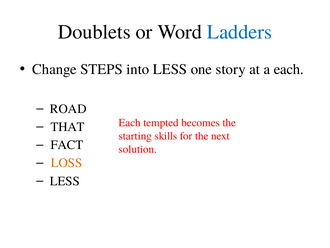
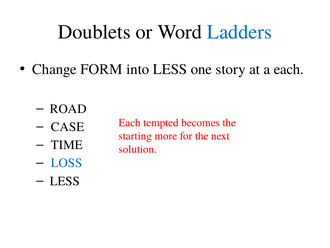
STEPS: STEPS -> FORM
THAT: THAT -> CASE
skills: skills -> more
FACT: FACT -> TIME
LOSS colour: orange -> blue
